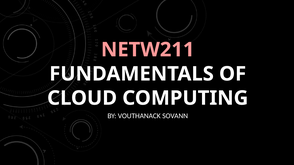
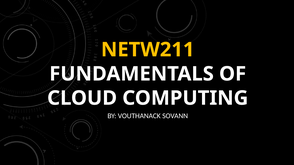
NETW211 colour: pink -> yellow
